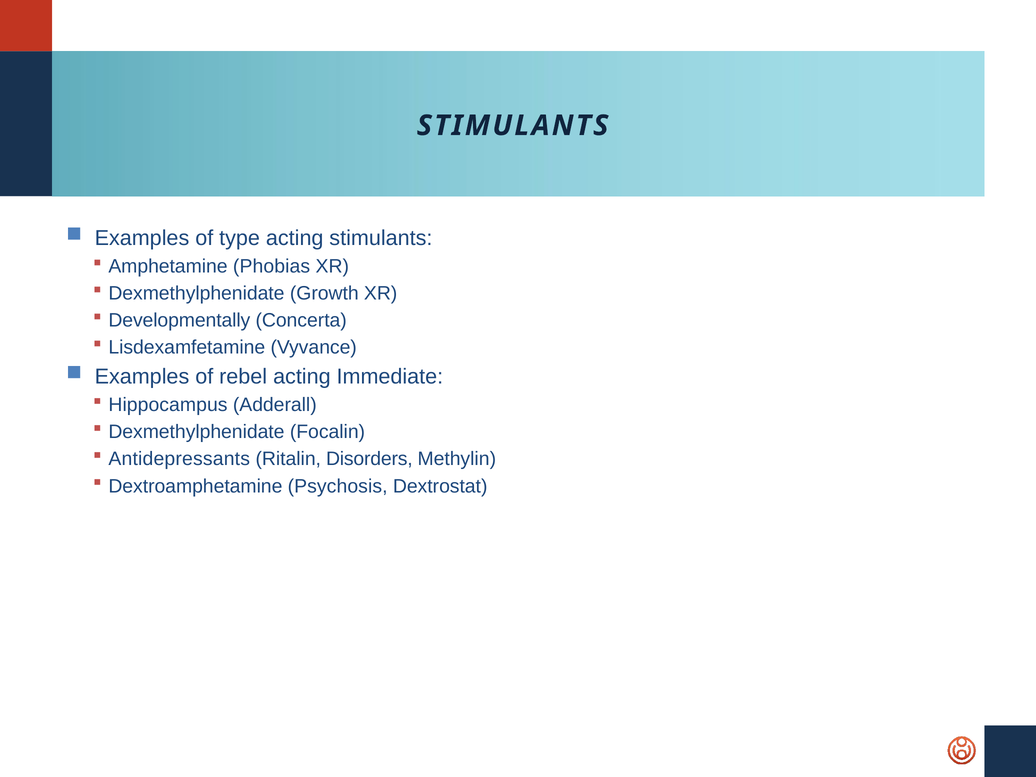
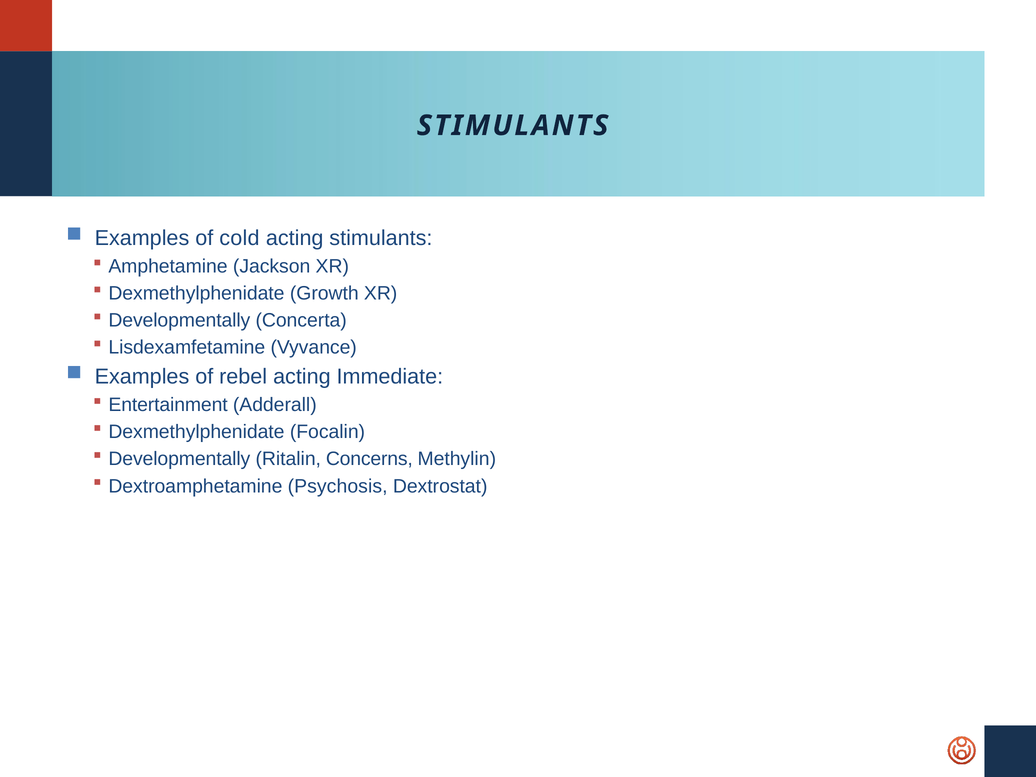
type: type -> cold
Phobias: Phobias -> Jackson
Hippocampus: Hippocampus -> Entertainment
Antidepressants at (179, 459): Antidepressants -> Developmentally
Disorders: Disorders -> Concerns
